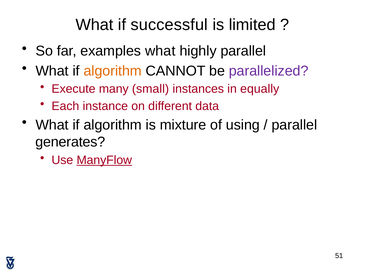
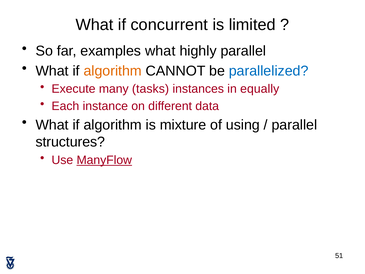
successful: successful -> concurrent
parallelized colour: purple -> blue
small: small -> tasks
generates: generates -> structures
